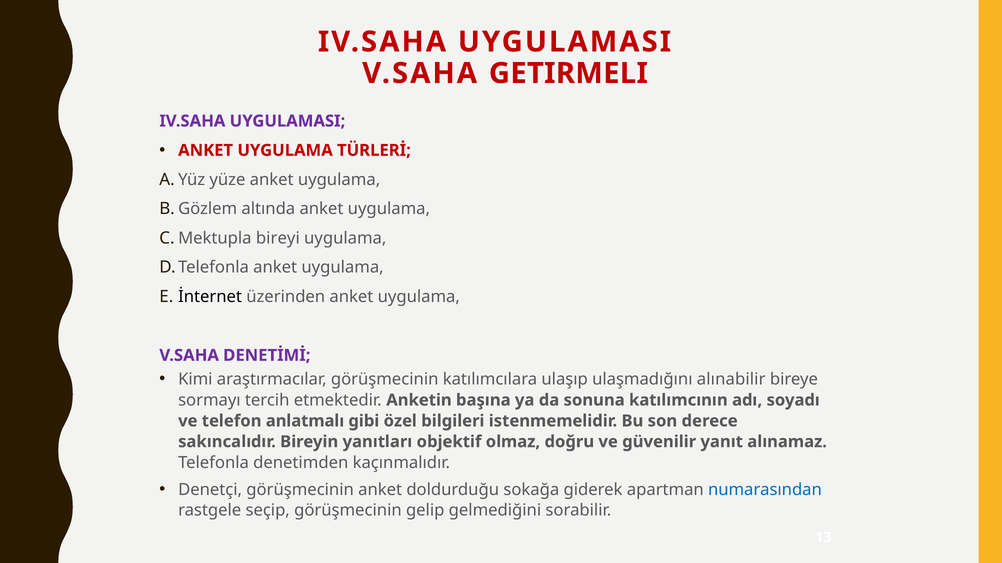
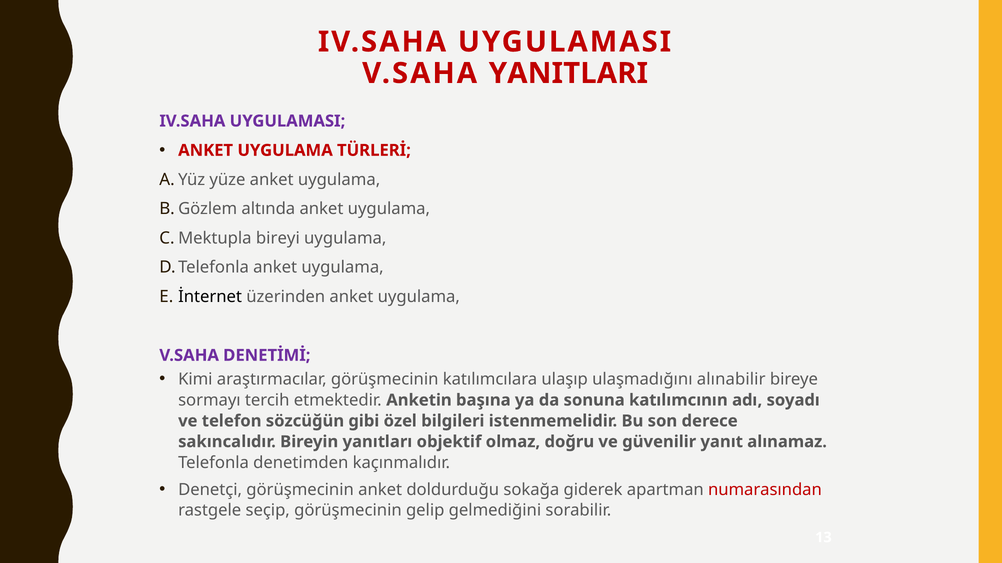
GETIRMELI: GETIRMELI -> YANITLARI
anlatmalı: anlatmalı -> sözcüğün
numarasından colour: blue -> red
